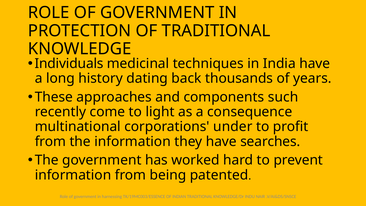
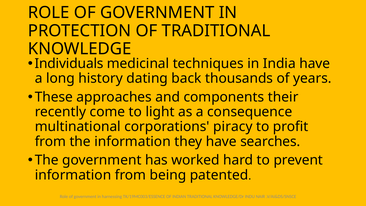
such: such -> their
under: under -> piracy
